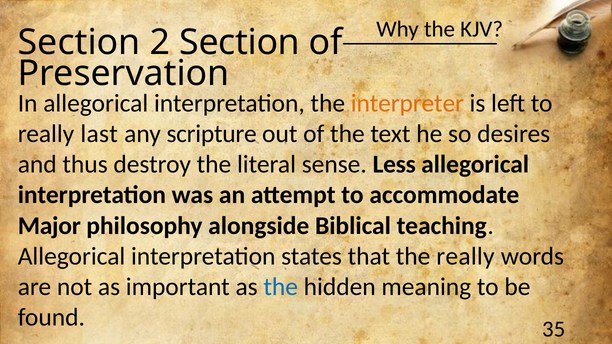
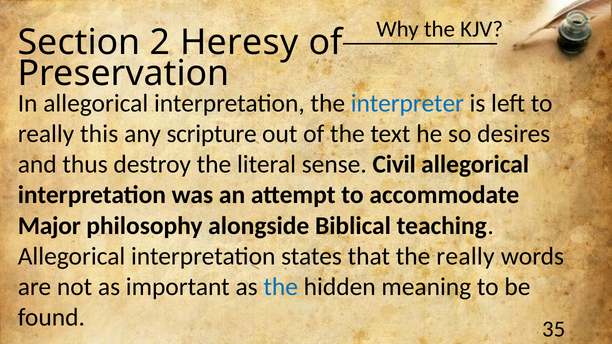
2 Section: Section -> Heresy
interpreter colour: orange -> blue
last: last -> this
Less: Less -> Civil
